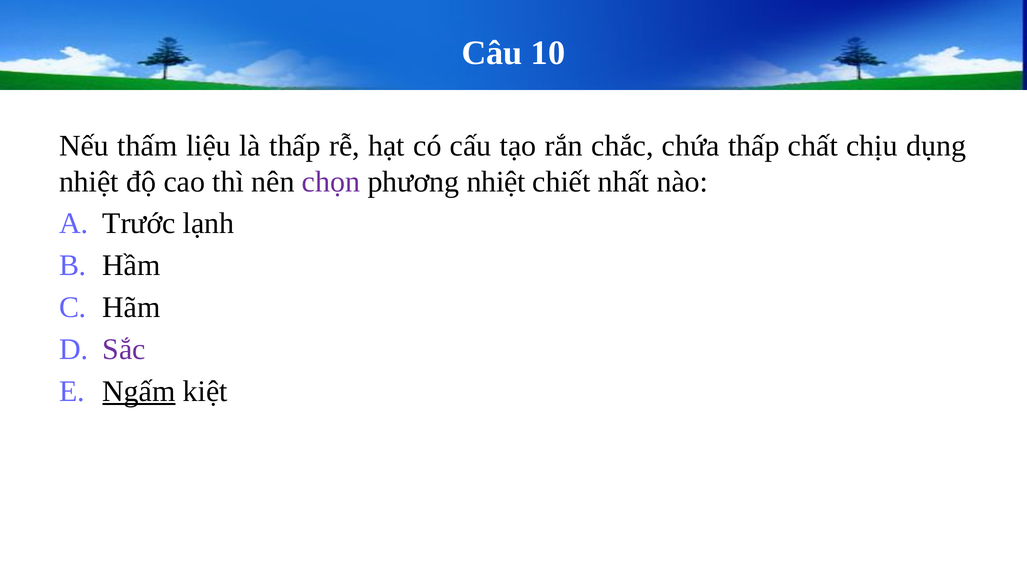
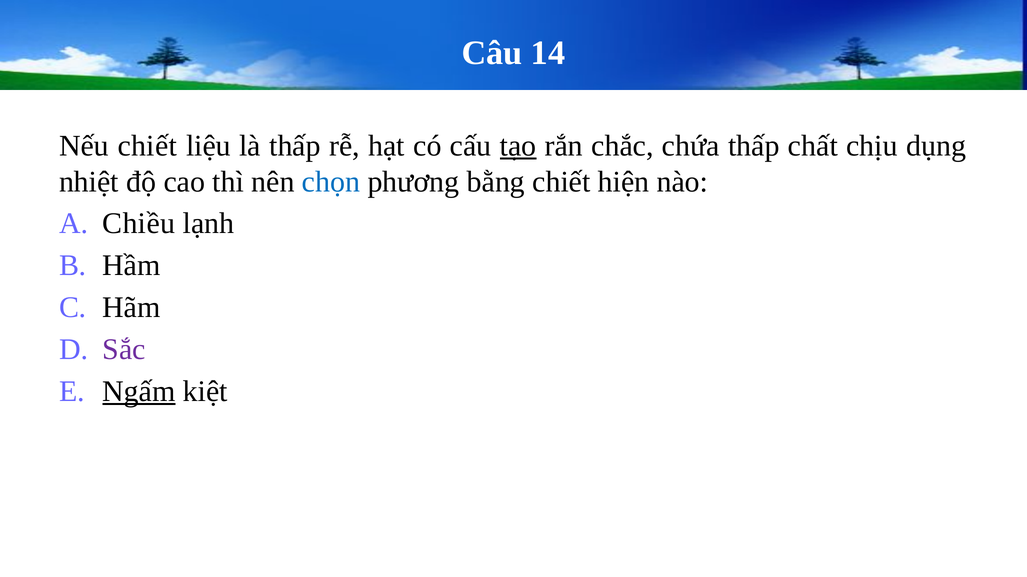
10: 10 -> 14
Nếu thấm: thấm -> chiết
tạo underline: none -> present
chọn colour: purple -> blue
phương nhiệt: nhiệt -> bằng
nhất: nhất -> hiện
Trước: Trước -> Chiều
